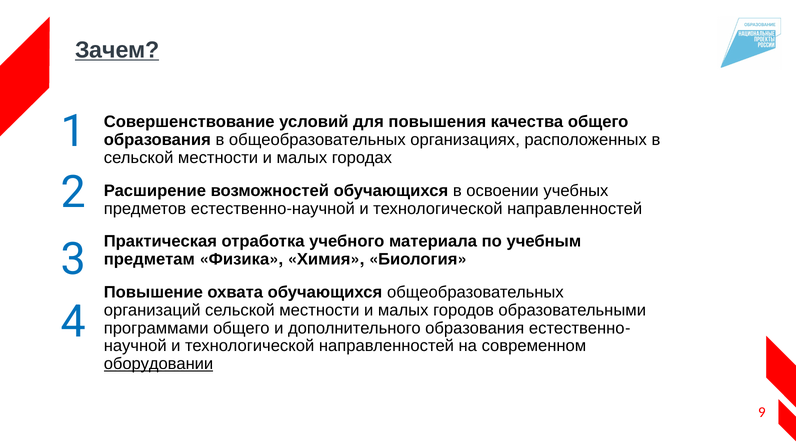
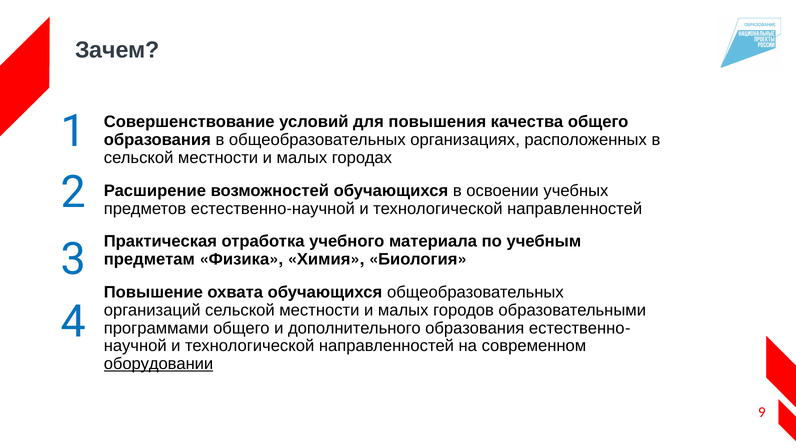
Зачем underline: present -> none
